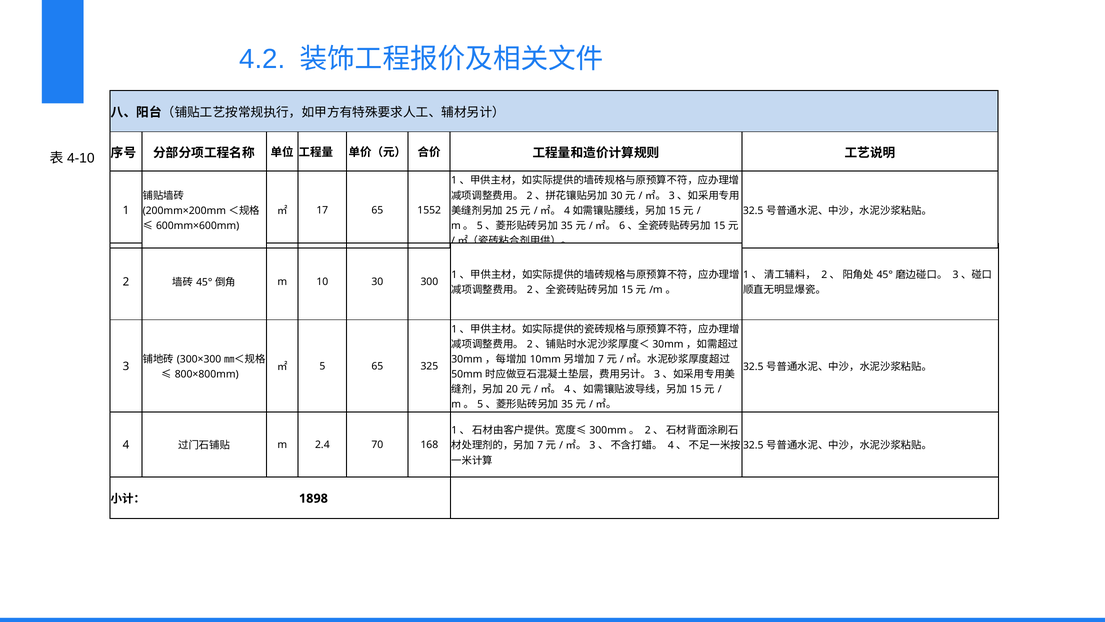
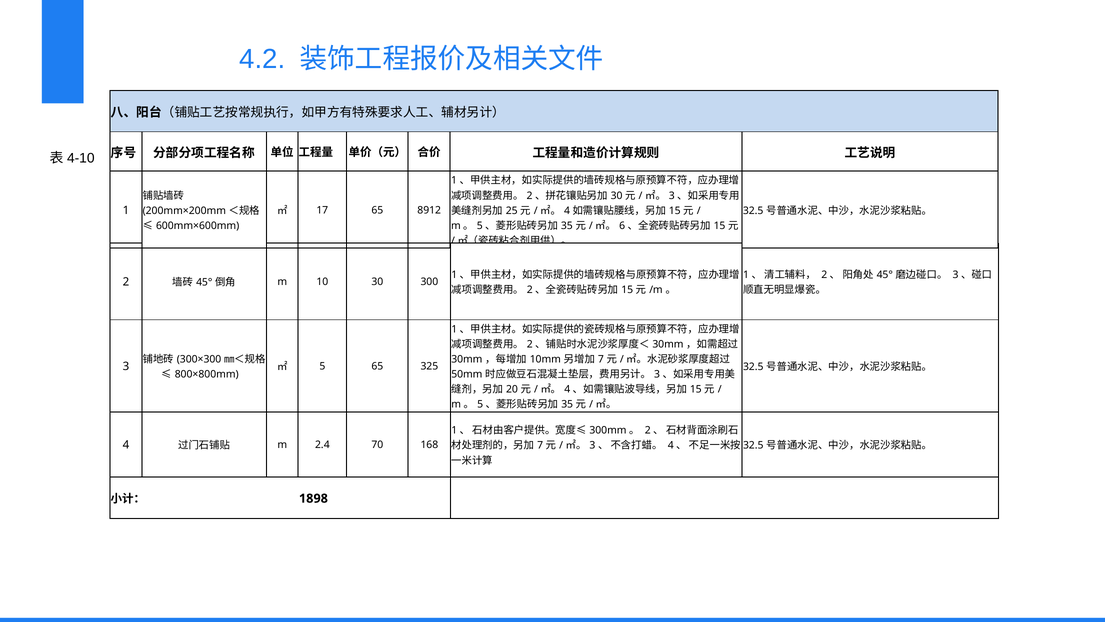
1552: 1552 -> 8912
